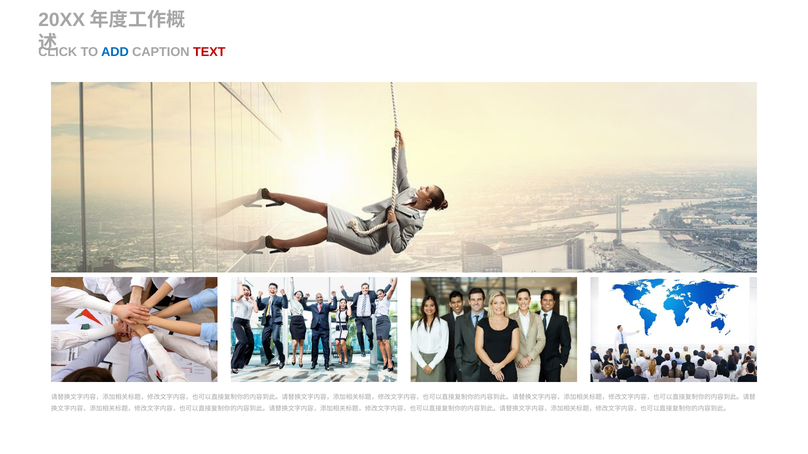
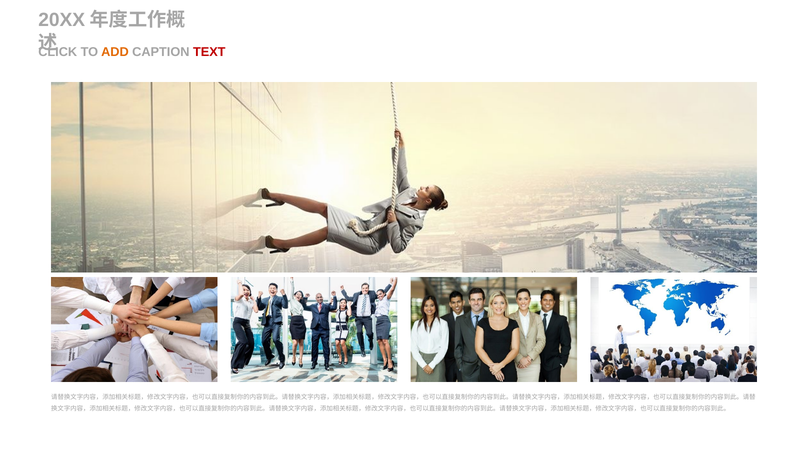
ADD colour: blue -> orange
